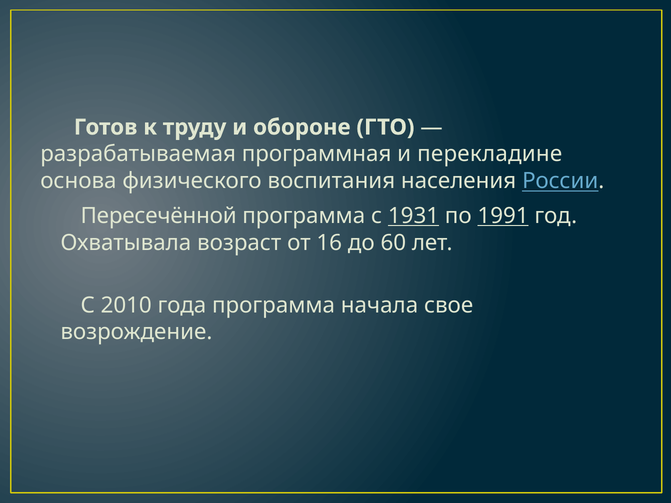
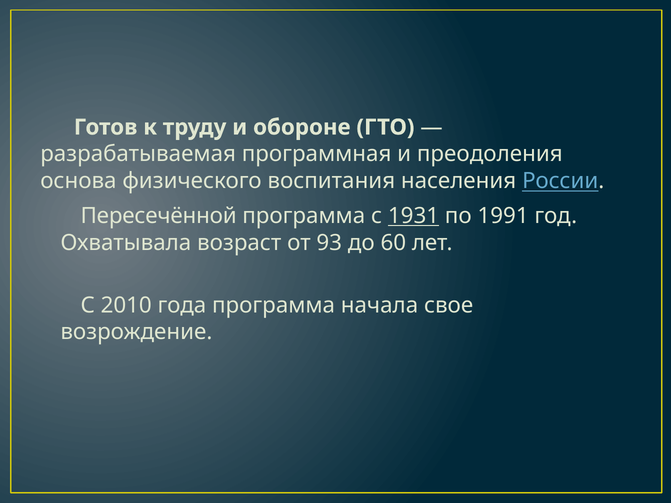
перекладине: перекладине -> преодоления
1991 underline: present -> none
16: 16 -> 93
